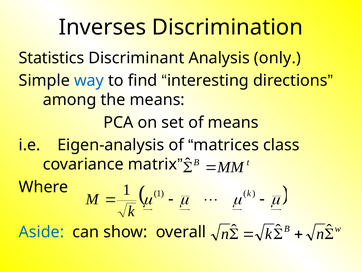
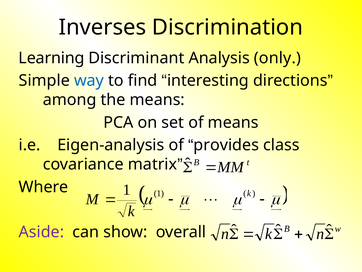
Statistics: Statistics -> Learning
matrices: matrices -> provides
Aside colour: blue -> purple
